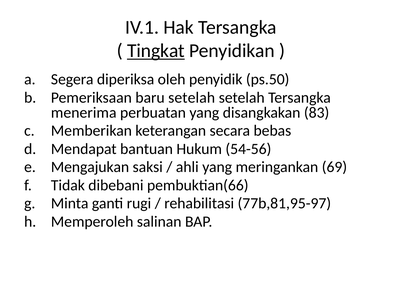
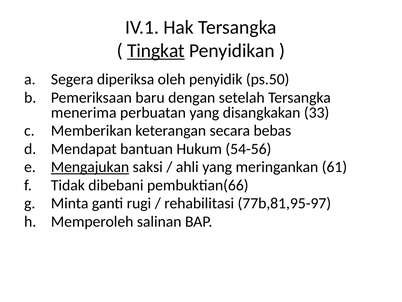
baru setelah: setelah -> dengan
83: 83 -> 33
Mengajukan underline: none -> present
69: 69 -> 61
